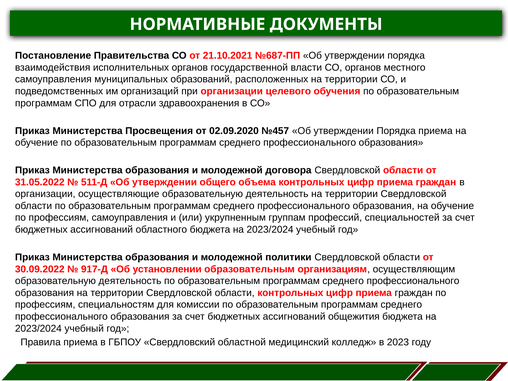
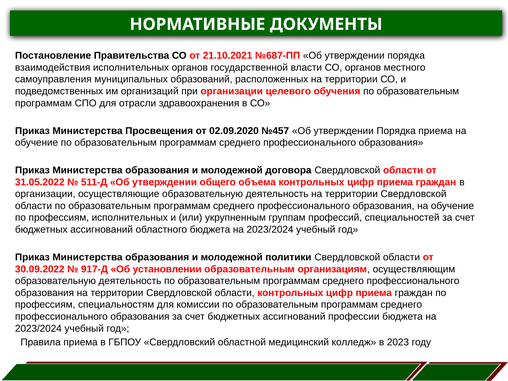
профессиям самоуправления: самоуправления -> исполнительных
общежития: общежития -> профессии
